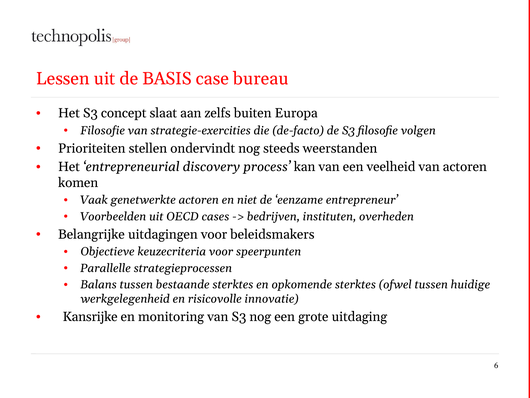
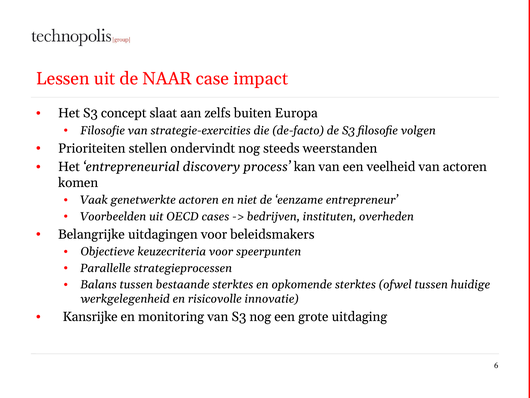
BASIS: BASIS -> NAAR
bureau: bureau -> impact
